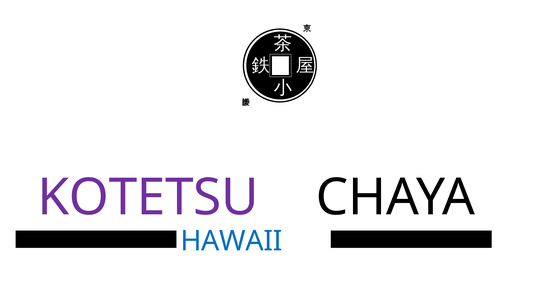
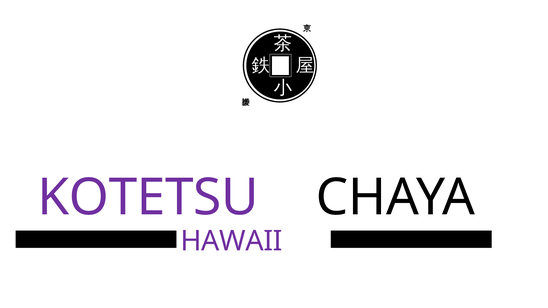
HAWAII colour: blue -> purple
